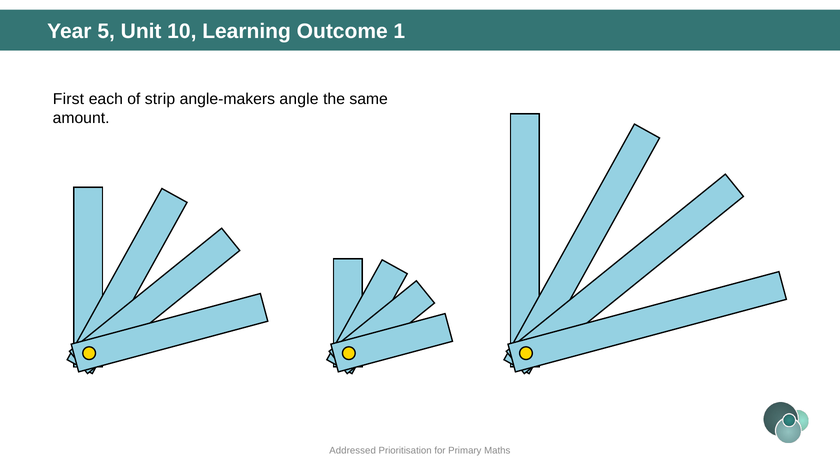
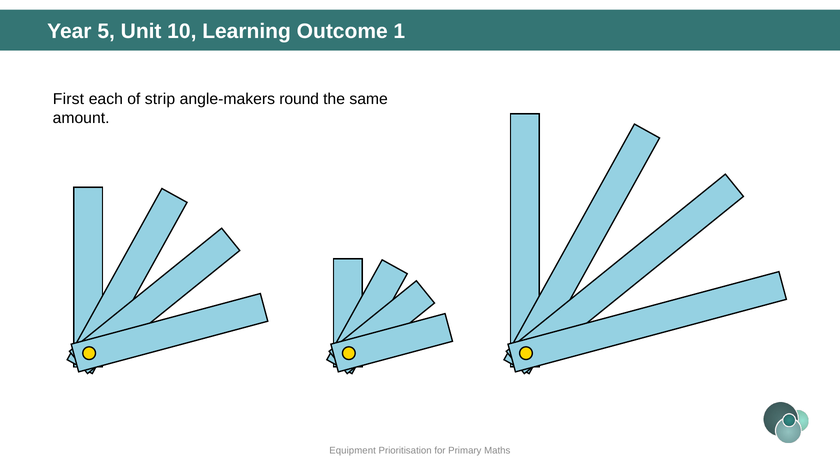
angle: angle -> round
Addressed: Addressed -> Equipment
